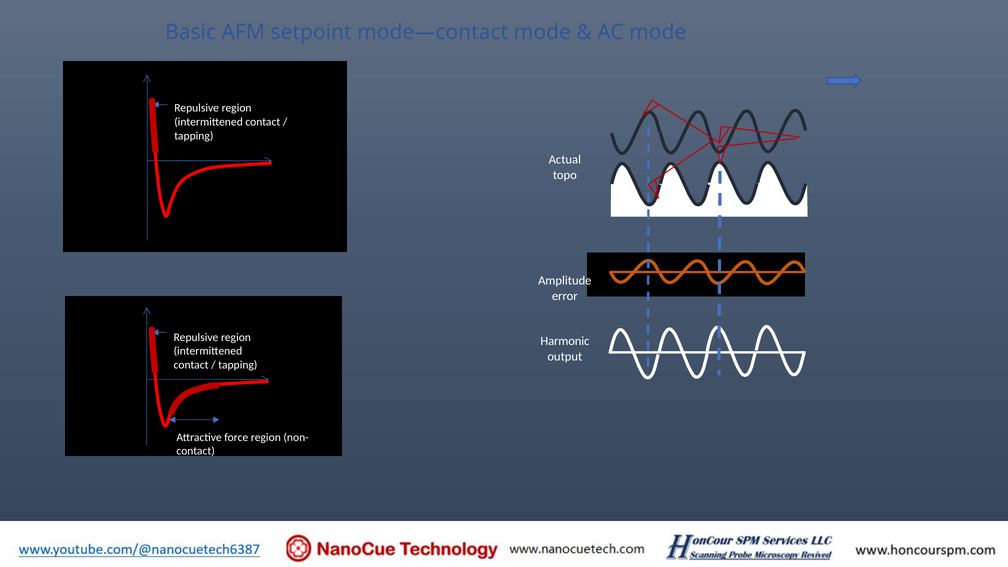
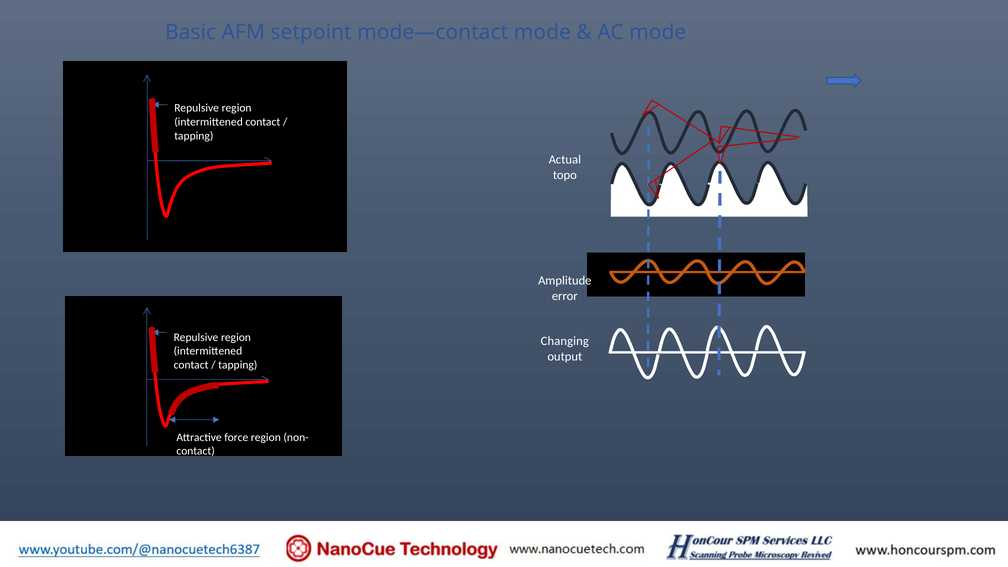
Harmonic: Harmonic -> Changing
